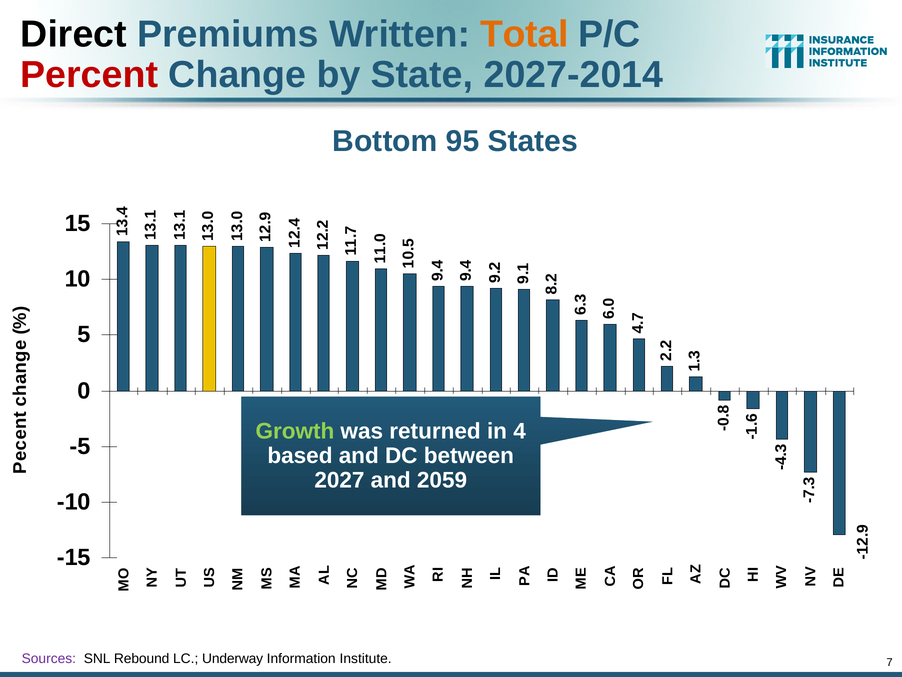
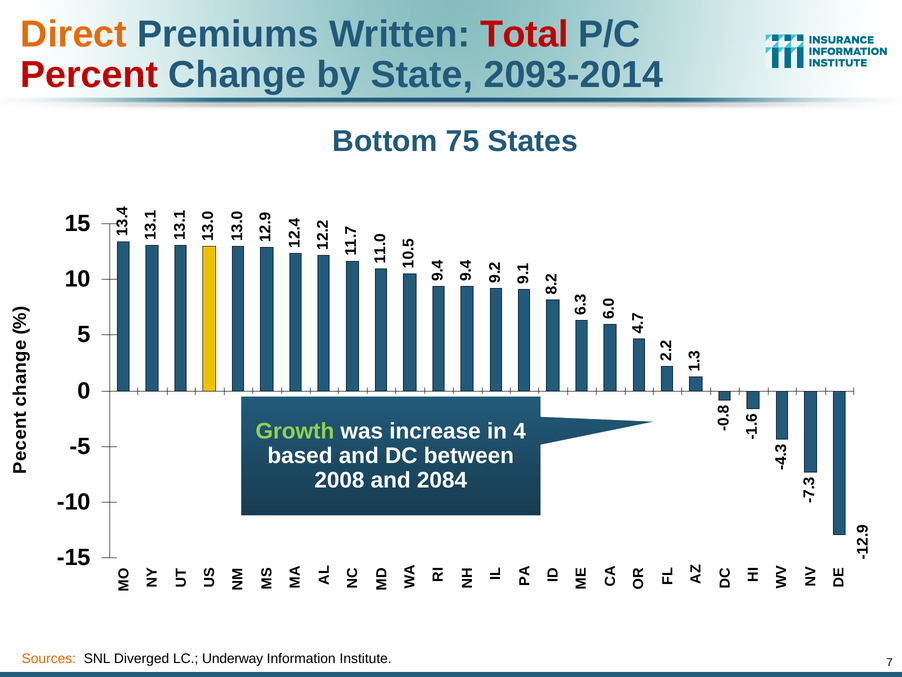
Direct colour: black -> orange
Total colour: orange -> red
2027-2014: 2027-2014 -> 2093-2014
95: 95 -> 75
returned: returned -> increase
2027: 2027 -> 2008
2059: 2059 -> 2084
Sources colour: purple -> orange
Rebound: Rebound -> Diverged
